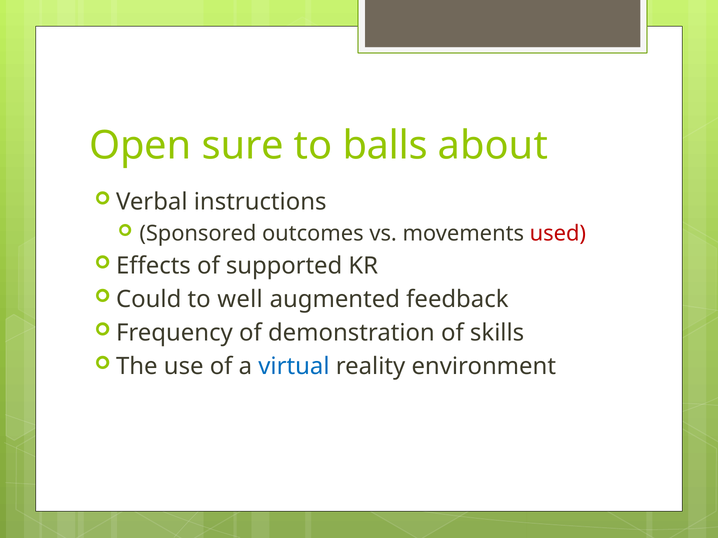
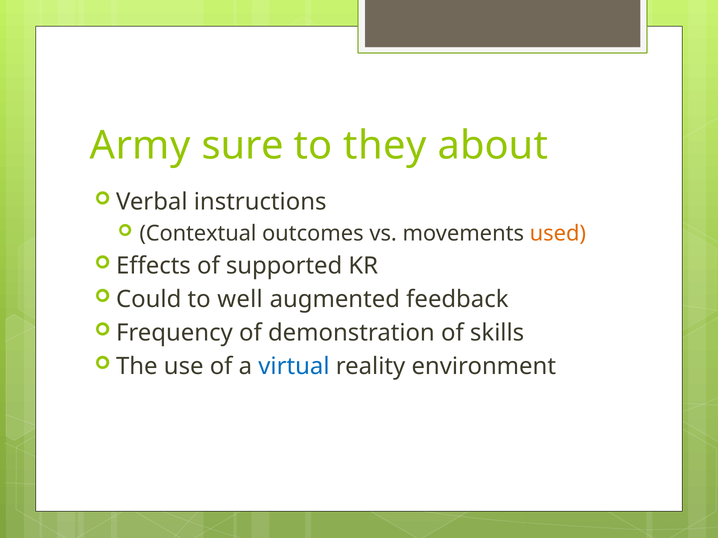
Open: Open -> Army
balls: balls -> they
Sponsored: Sponsored -> Contextual
used colour: red -> orange
